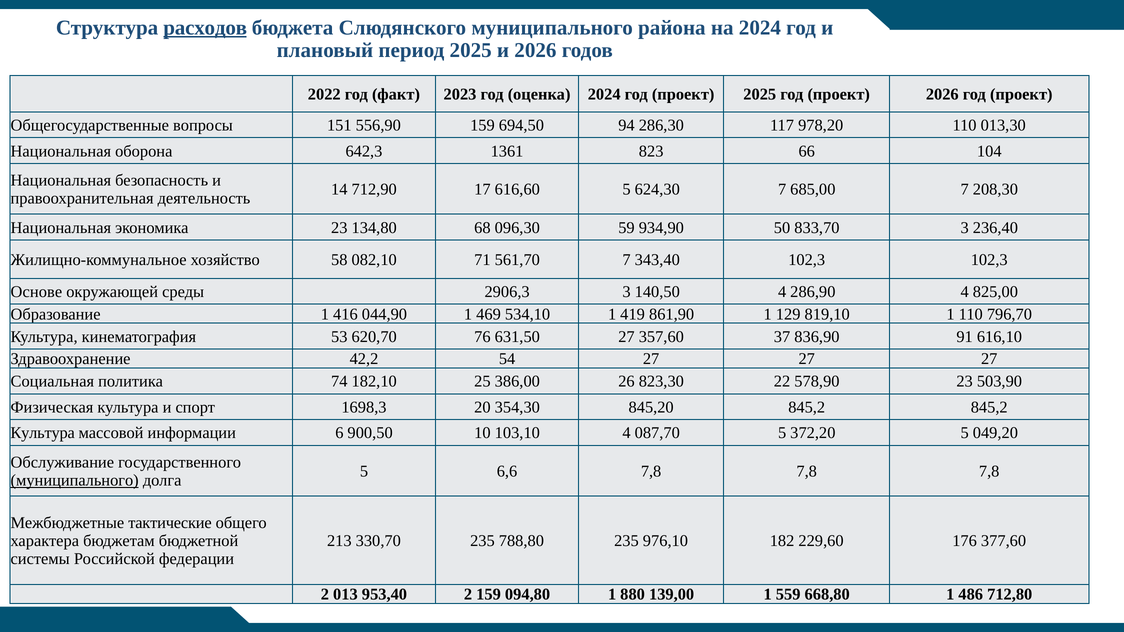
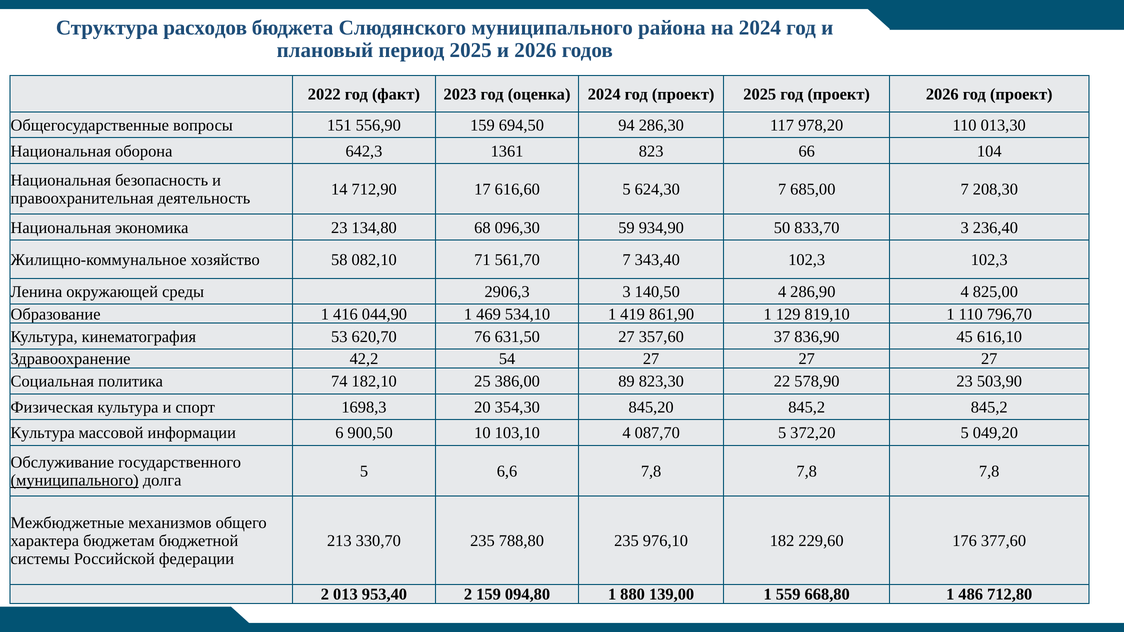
расходов underline: present -> none
Основе: Основе -> Ленина
91: 91 -> 45
26: 26 -> 89
тактические: тактические -> механизмов
